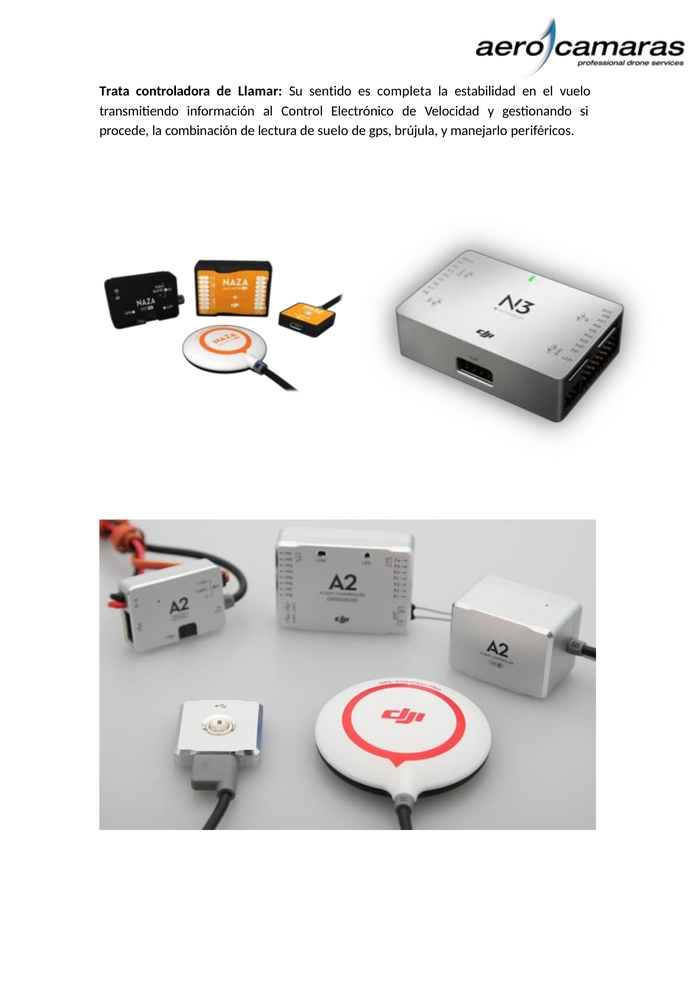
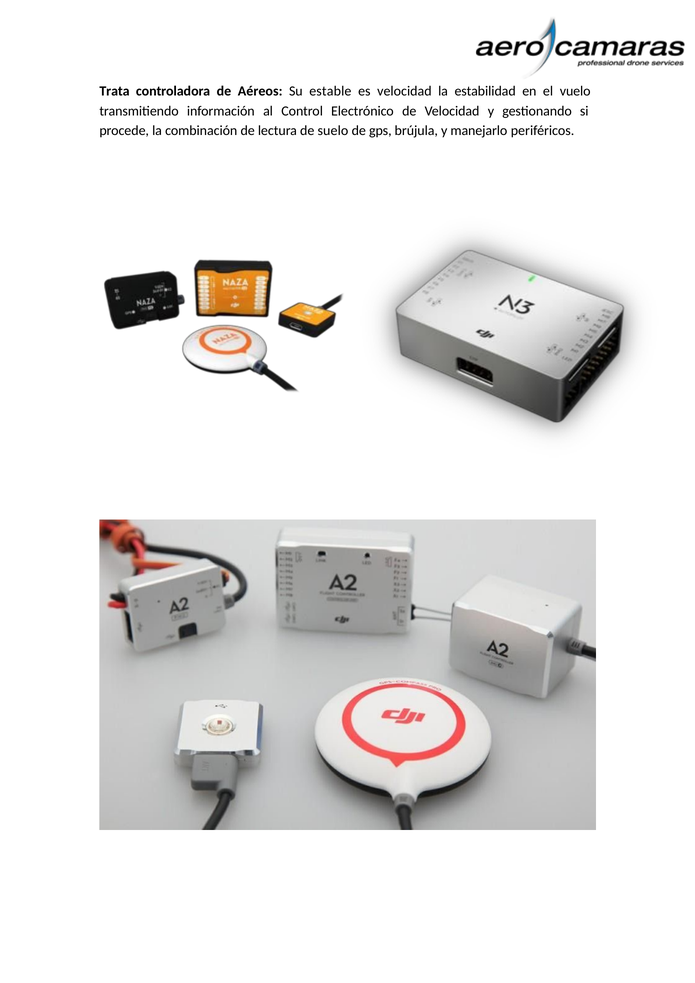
Llamar: Llamar -> Aéreos
sentido: sentido -> estable
es completa: completa -> velocidad
